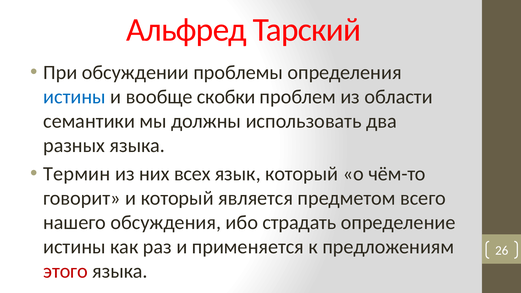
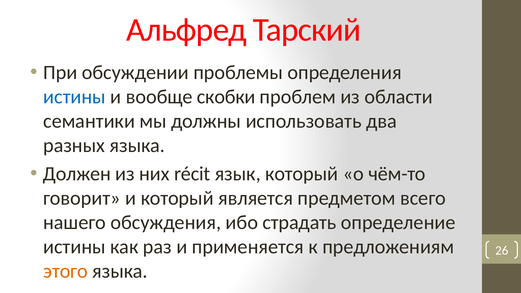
Термин: Термин -> Должен
всех: всех -> récit
этого colour: red -> orange
